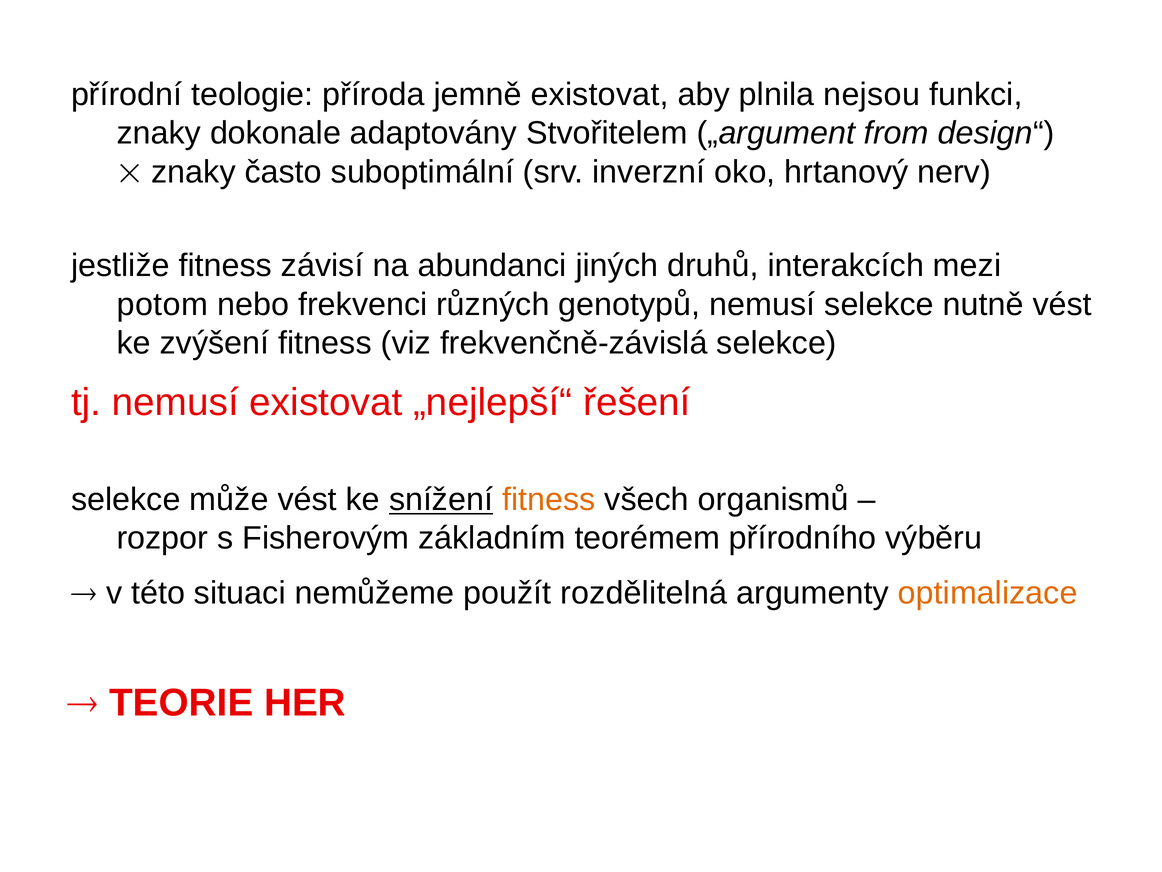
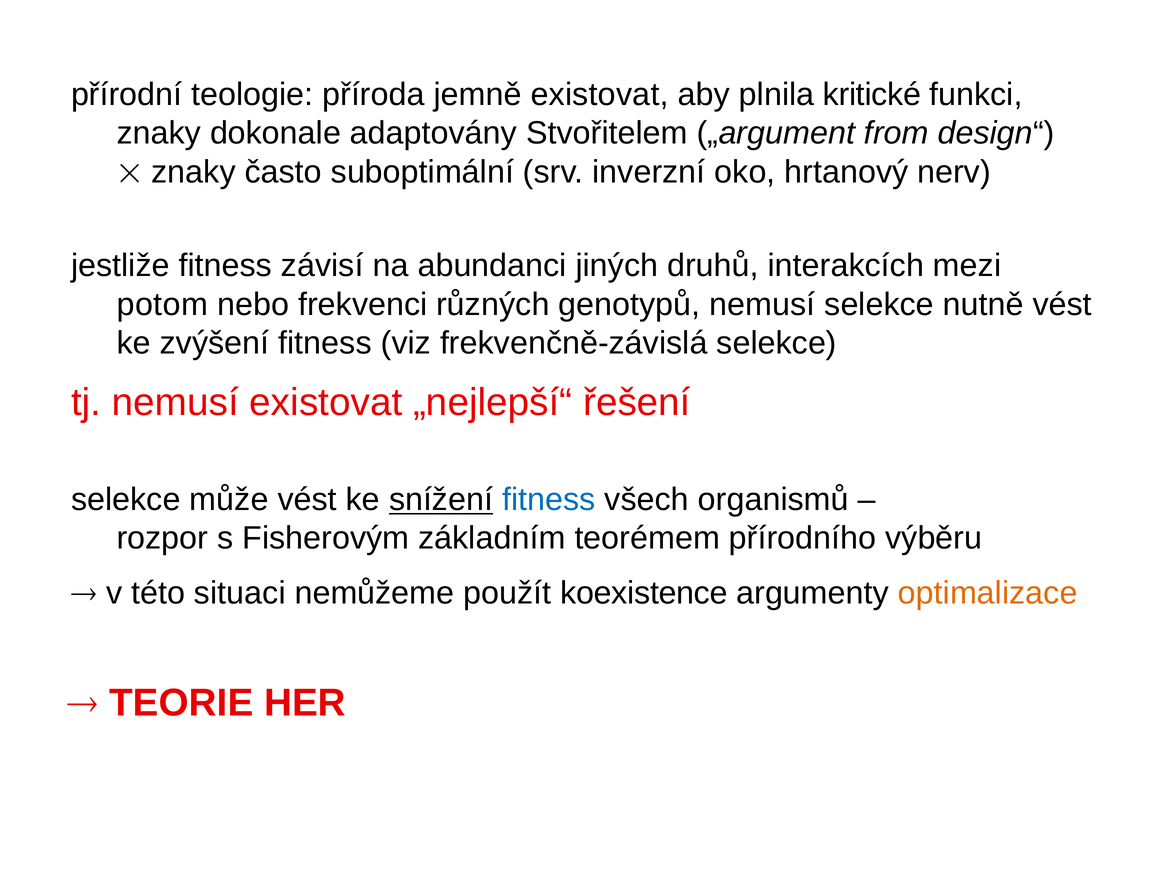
nejsou: nejsou -> kritické
fitness at (549, 499) colour: orange -> blue
rozdělitelná: rozdělitelná -> koexistence
